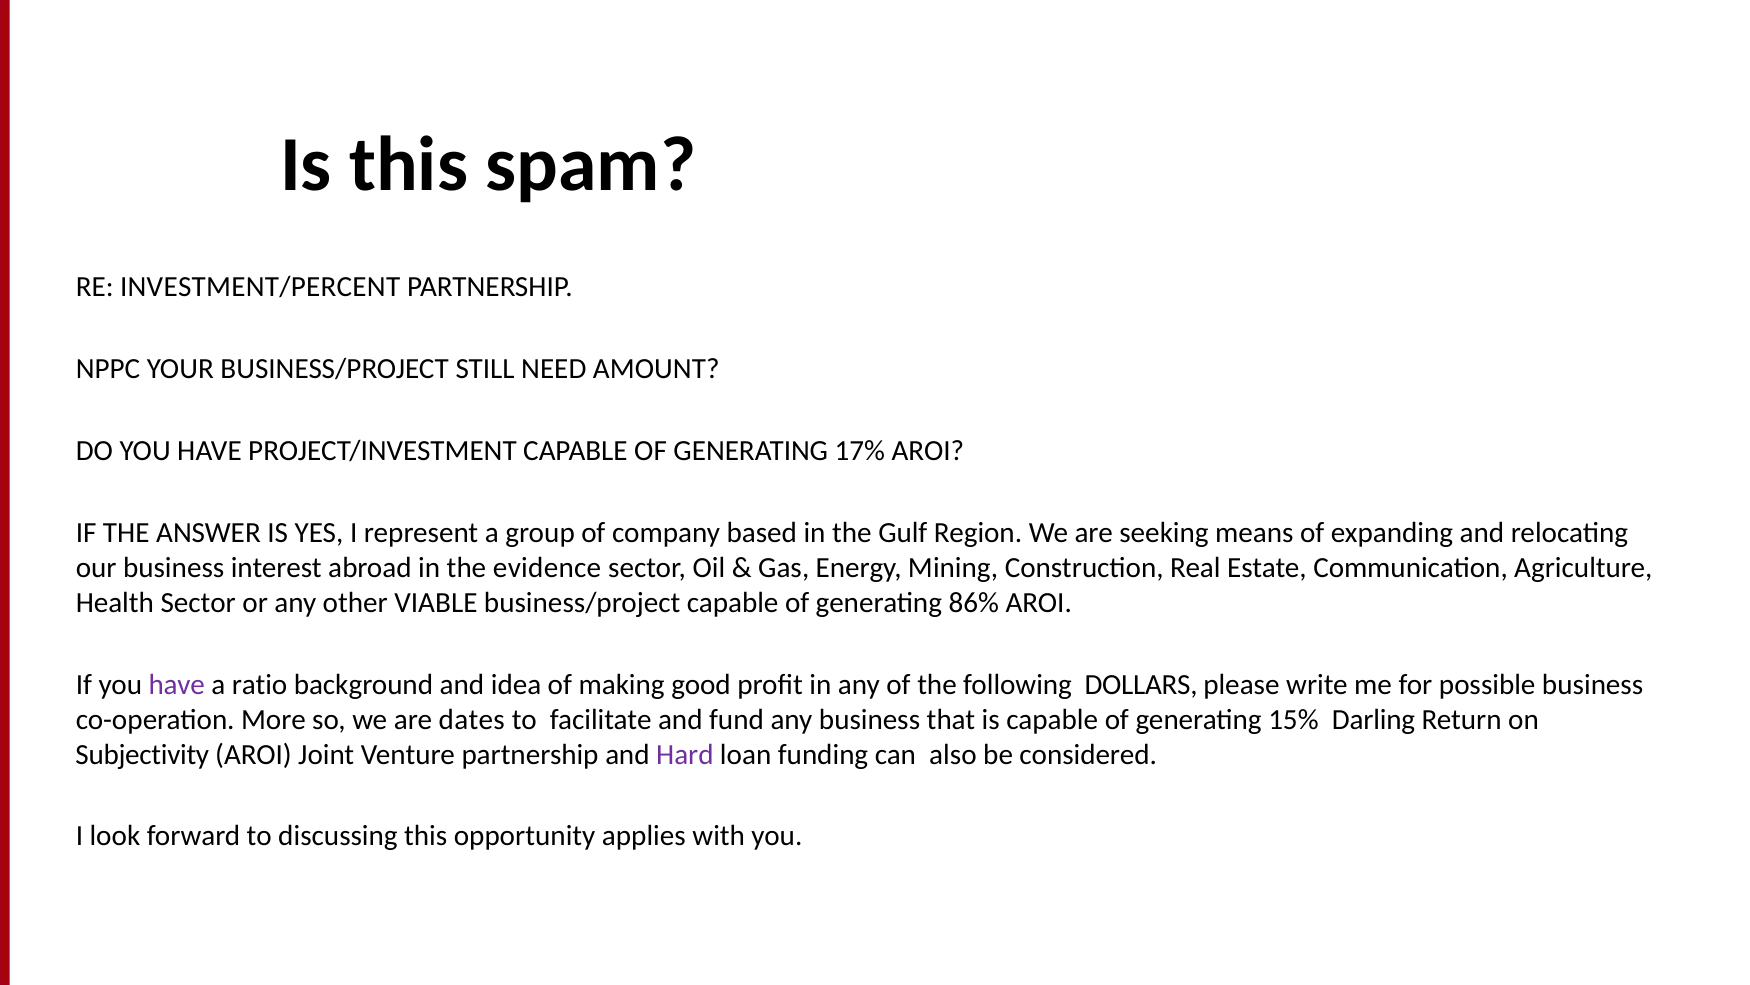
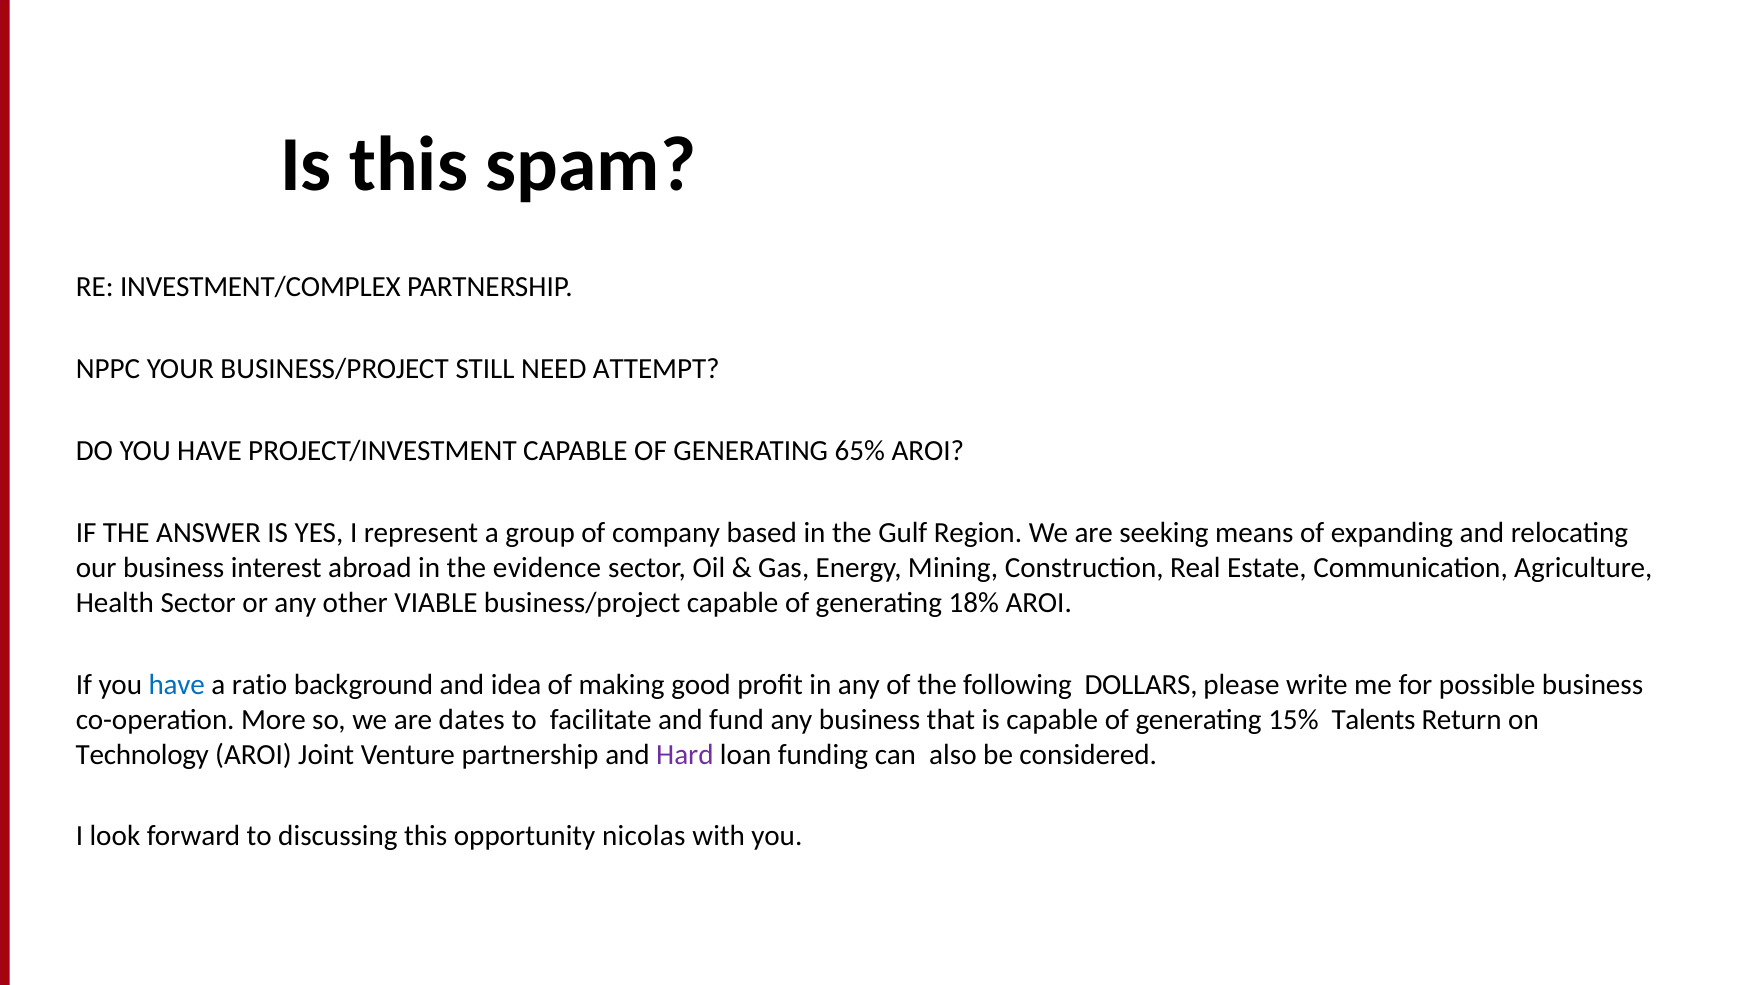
INVESTMENT/PERCENT: INVESTMENT/PERCENT -> INVESTMENT/COMPLEX
AMOUNT: AMOUNT -> ATTEMPT
17%: 17% -> 65%
86%: 86% -> 18%
have at (177, 684) colour: purple -> blue
Darling: Darling -> Talents
Subjectivity: Subjectivity -> Technology
applies: applies -> nicolas
